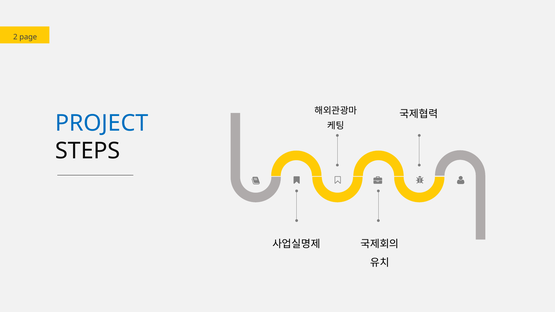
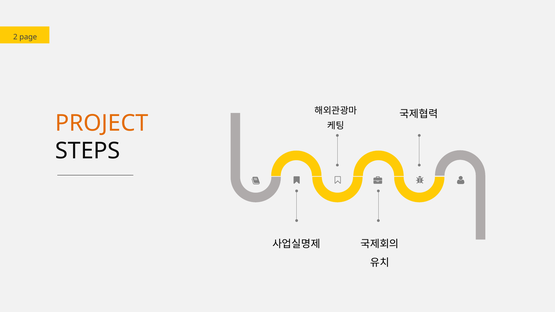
PROJECT colour: blue -> orange
